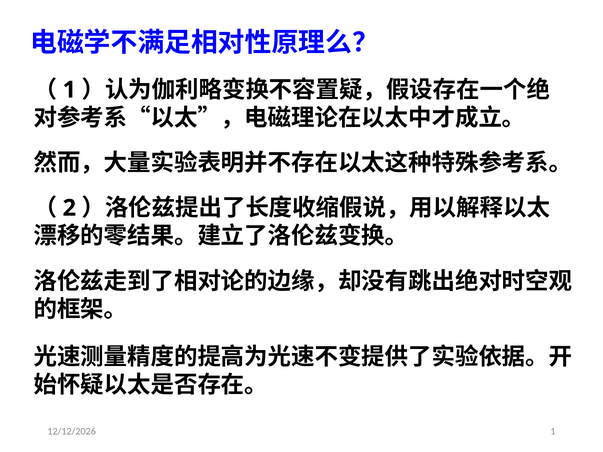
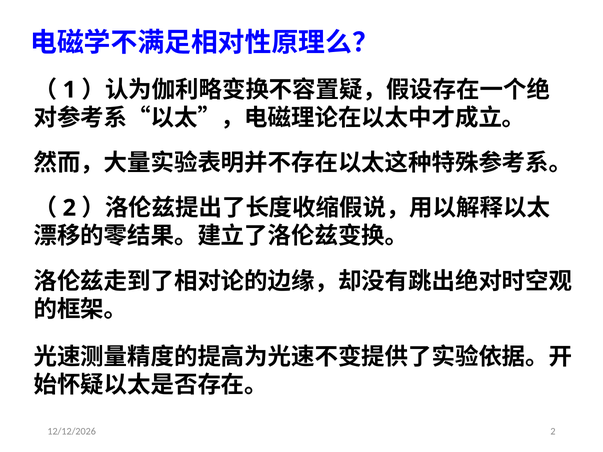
1 at (553, 432): 1 -> 2
